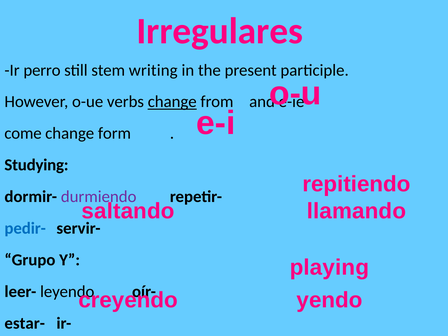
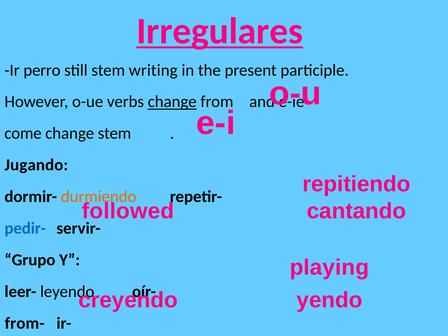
Irregulares underline: none -> present
change form: form -> stem
Studying: Studying -> Jugando
durmiendo colour: purple -> orange
saltando: saltando -> followed
llamando: llamando -> cantando
estar-: estar- -> from-
